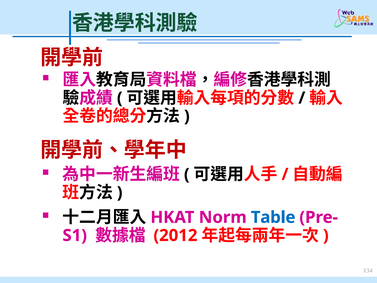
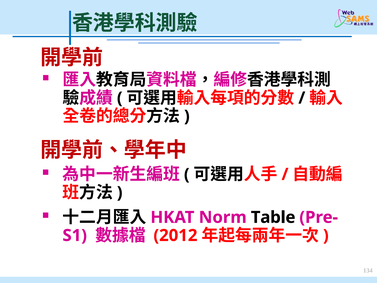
Table colour: blue -> black
